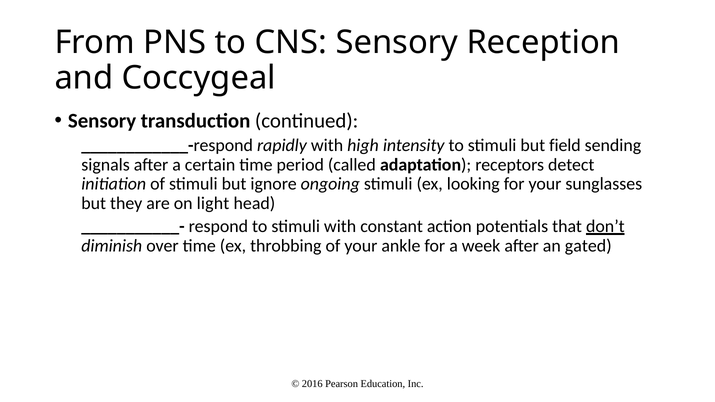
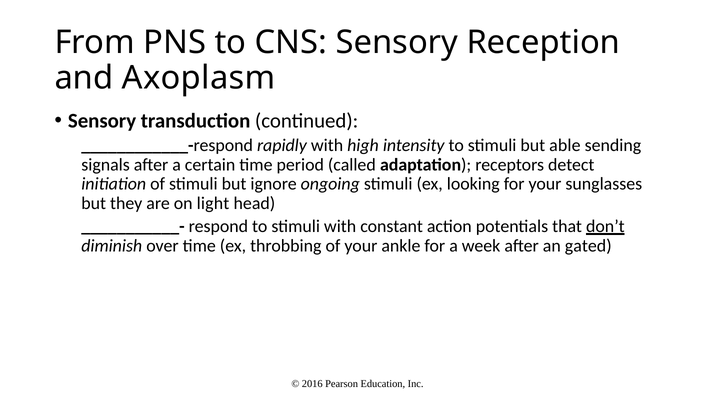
Coccygeal: Coccygeal -> Axoplasm
field: field -> able
